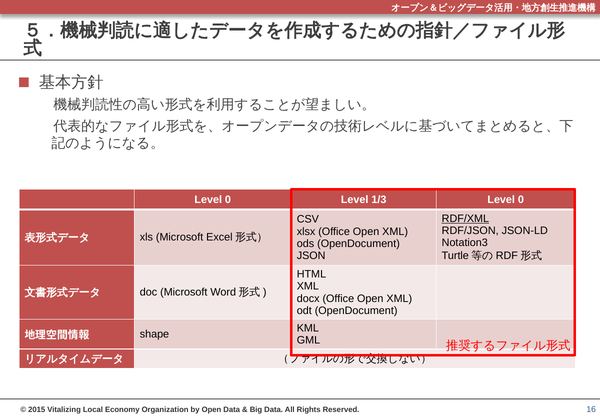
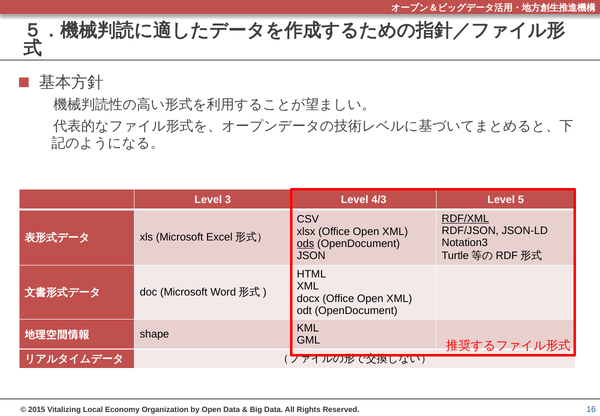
0 at (228, 199): 0 -> 3
1/3: 1/3 -> 4/3
0 at (521, 199): 0 -> 5
ods underline: none -> present
